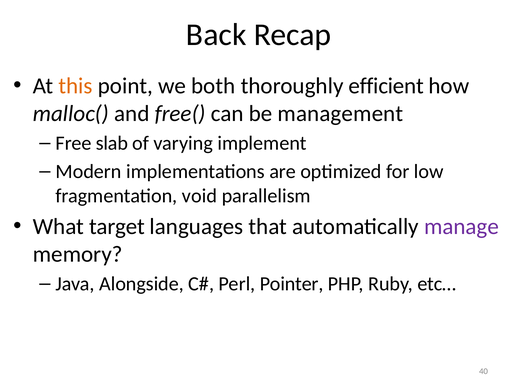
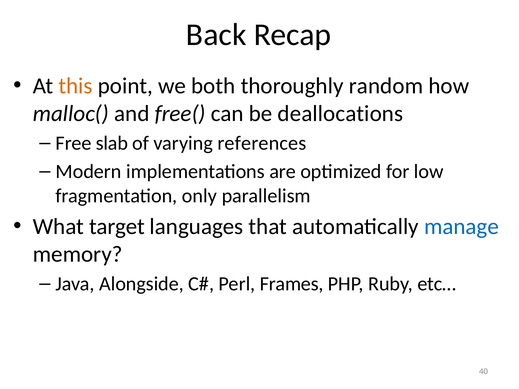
efficient: efficient -> random
management: management -> deallocations
implement: implement -> references
void: void -> only
manage colour: purple -> blue
Pointer: Pointer -> Frames
